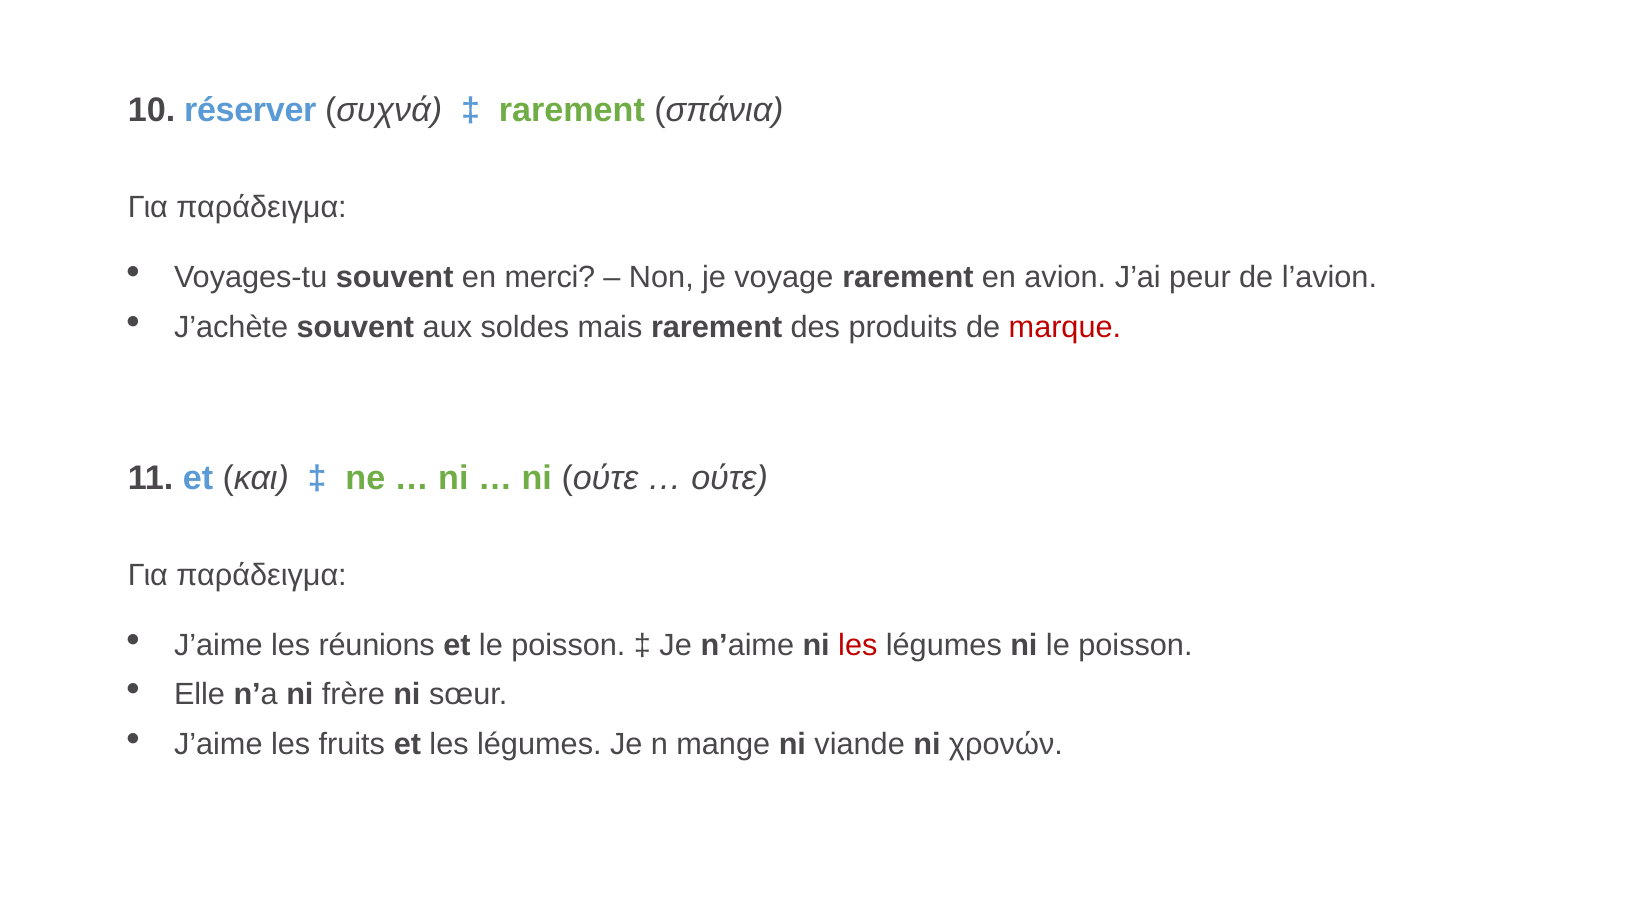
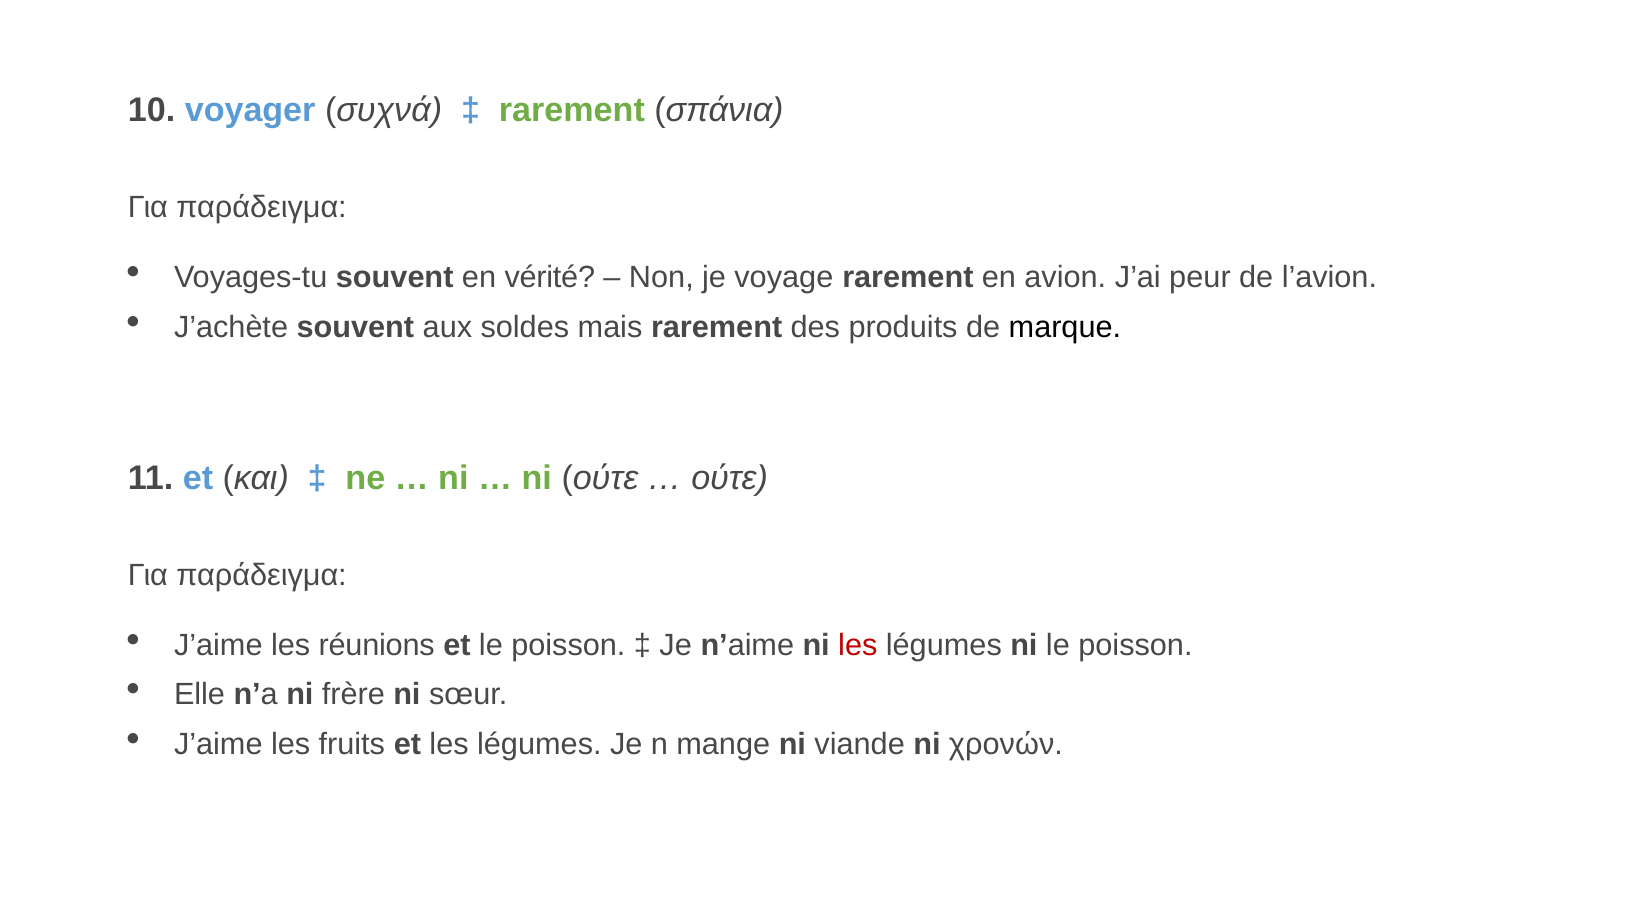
réserver: réserver -> voyager
merci: merci -> vérité
marque colour: red -> black
